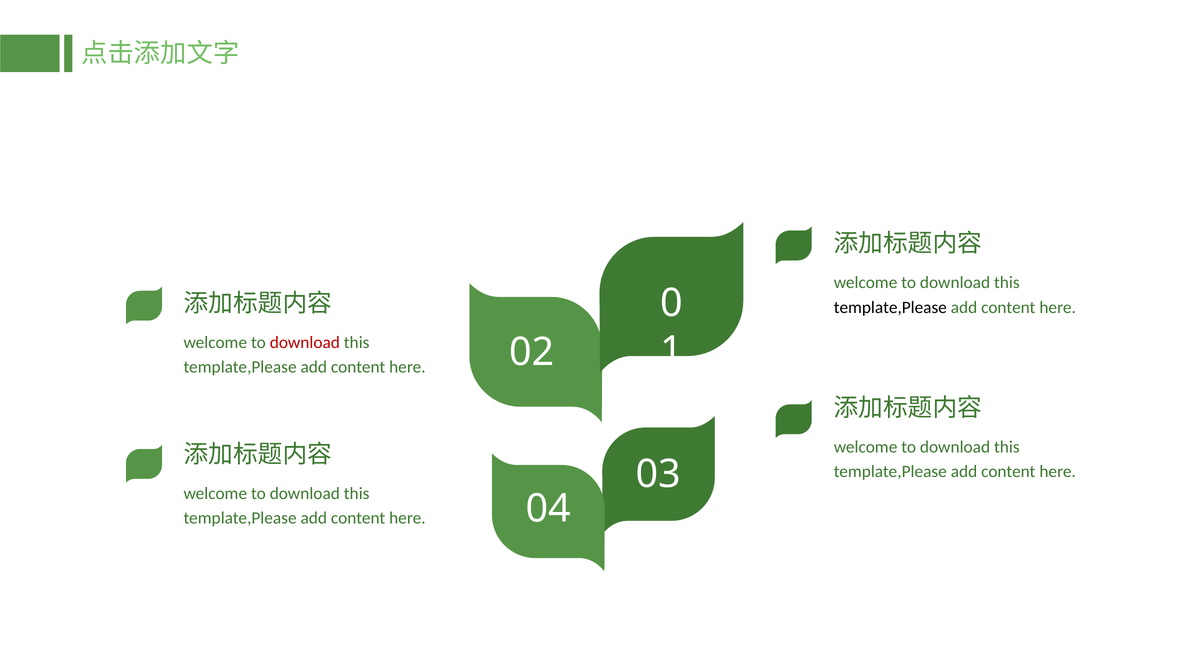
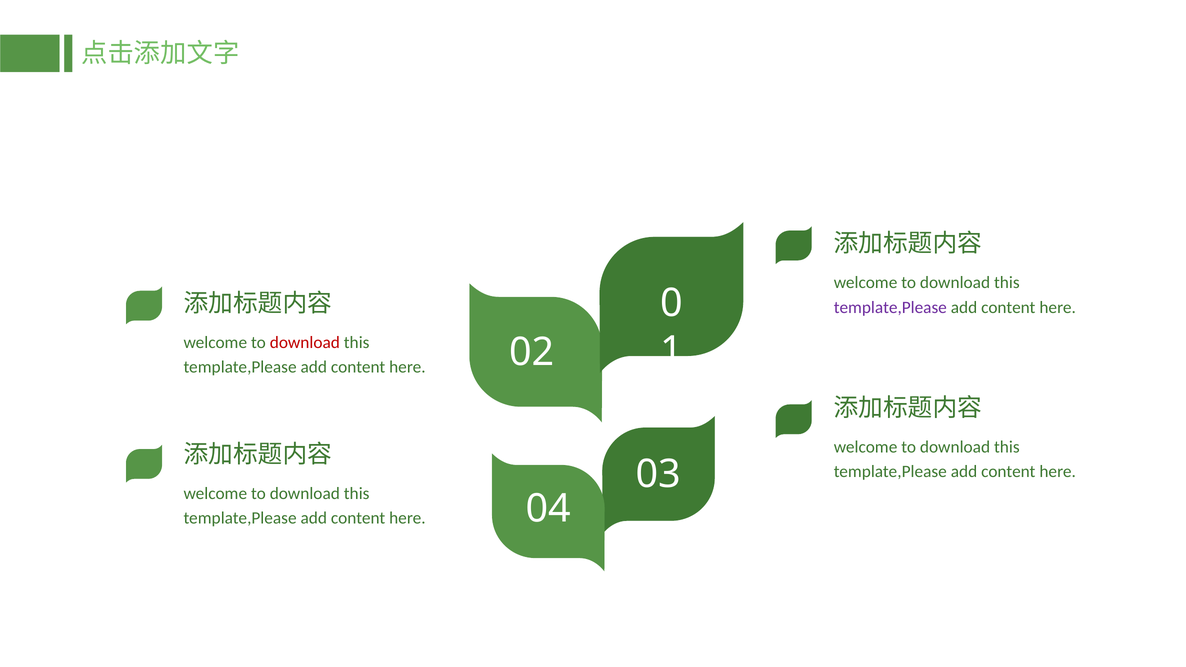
template,Please at (890, 308) colour: black -> purple
